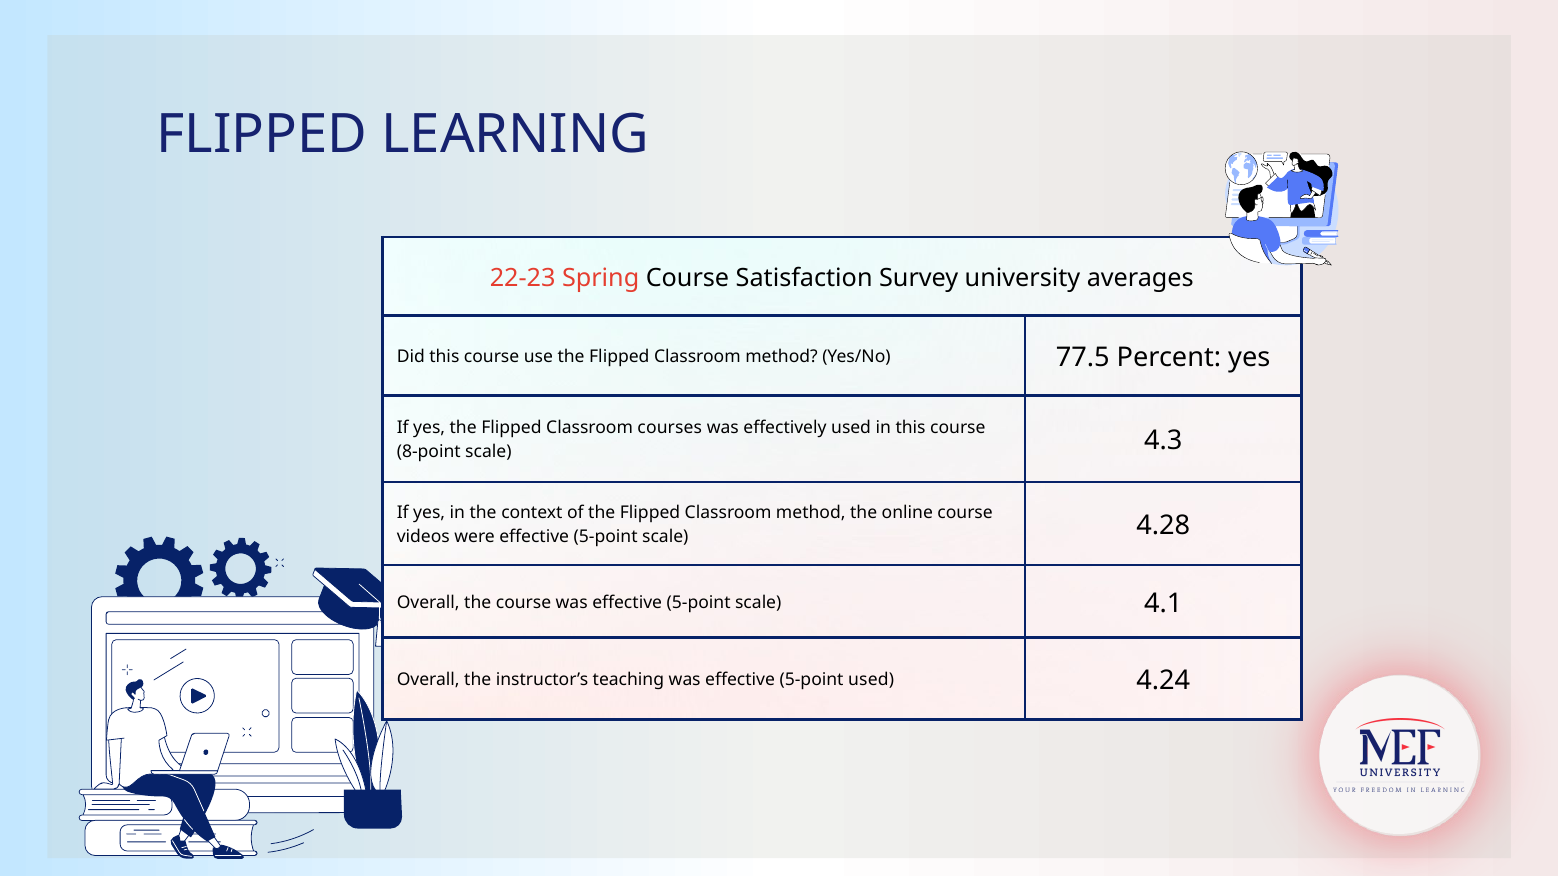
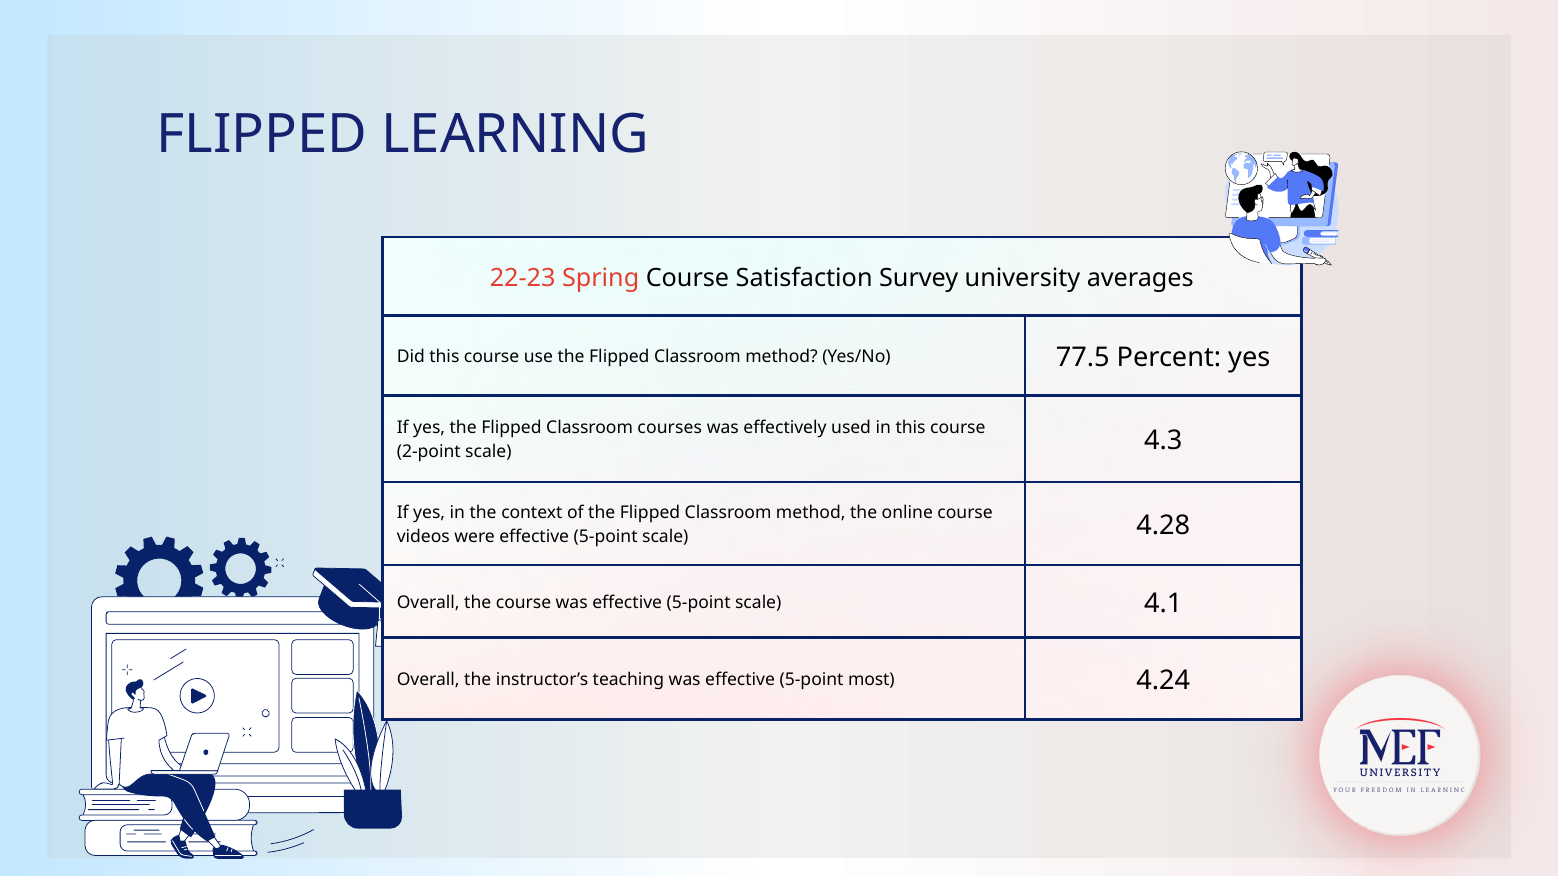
8-point: 8-point -> 2-point
5-point used: used -> most
